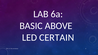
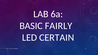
ABOVE: ABOVE -> FAIRLY
